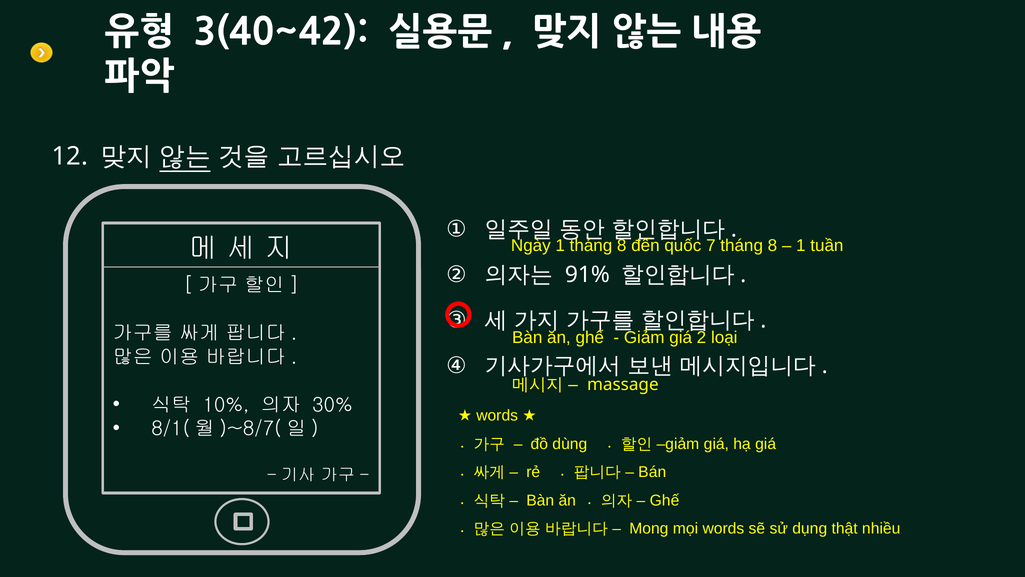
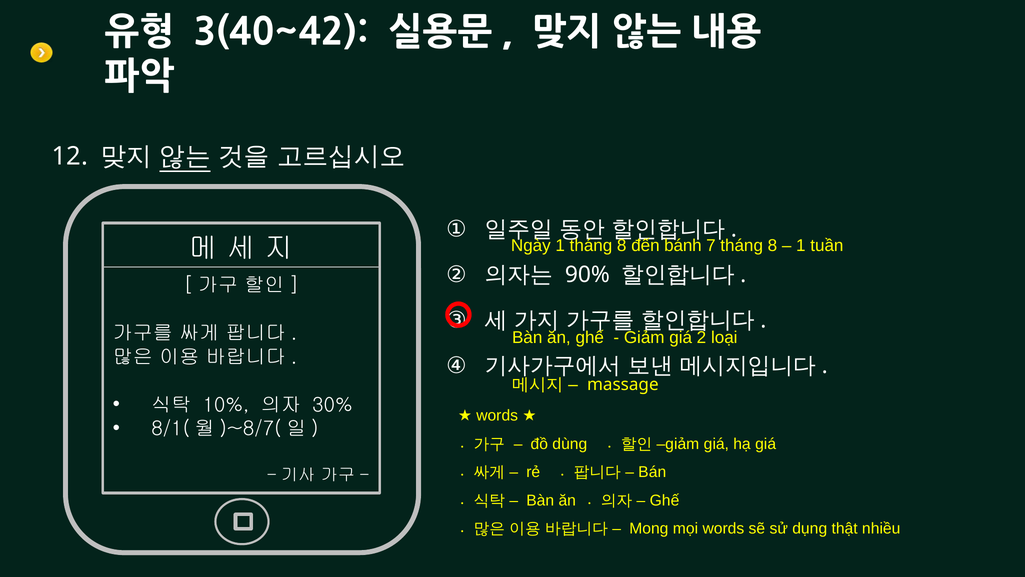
quốc: quốc -> bánh
91%: 91% -> 90%
